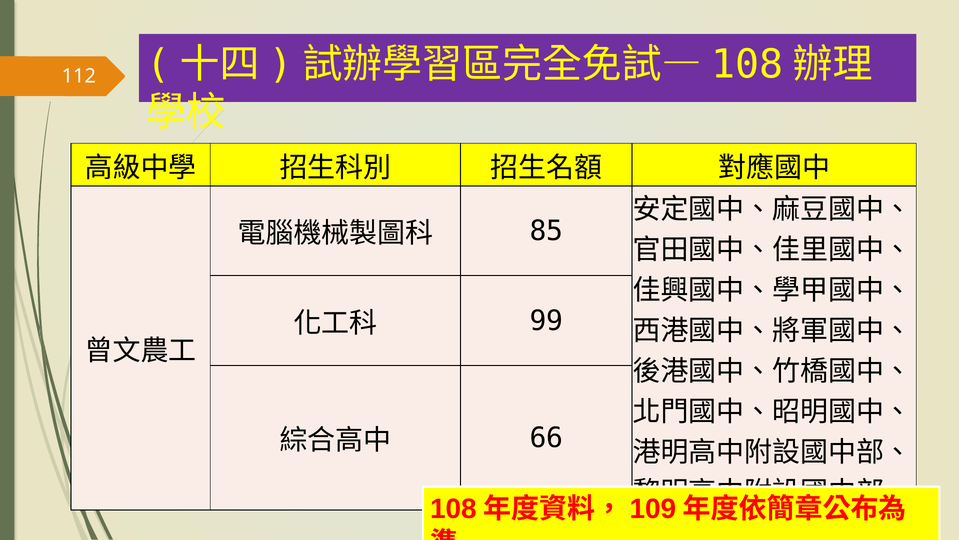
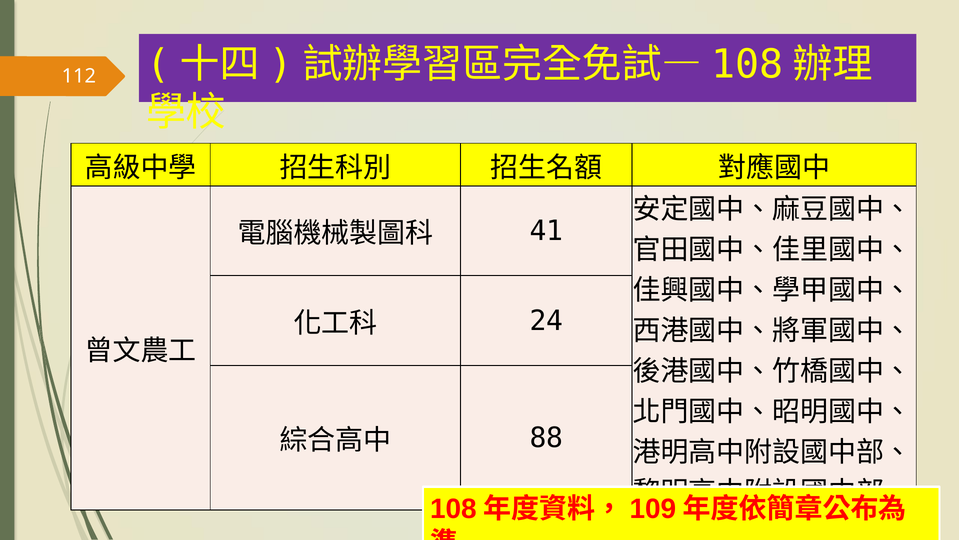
85: 85 -> 41
99: 99 -> 24
66: 66 -> 88
